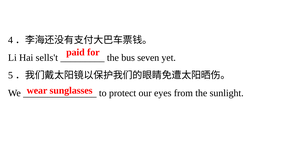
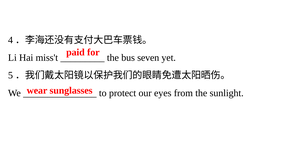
sells't: sells't -> miss't
